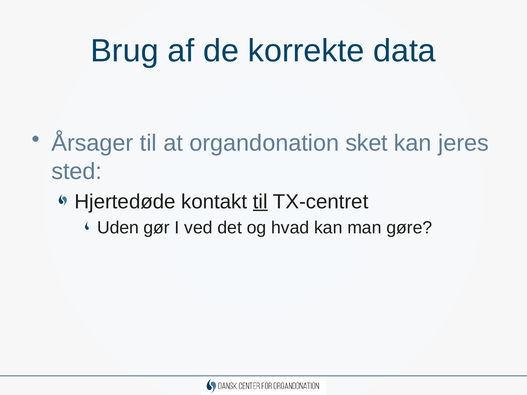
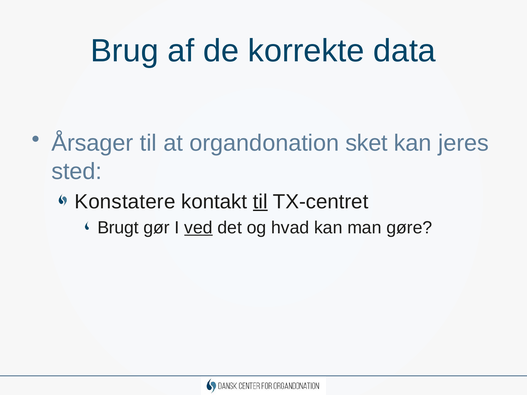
Hjertedøde: Hjertedøde -> Konstatere
Uden: Uden -> Brugt
ved underline: none -> present
